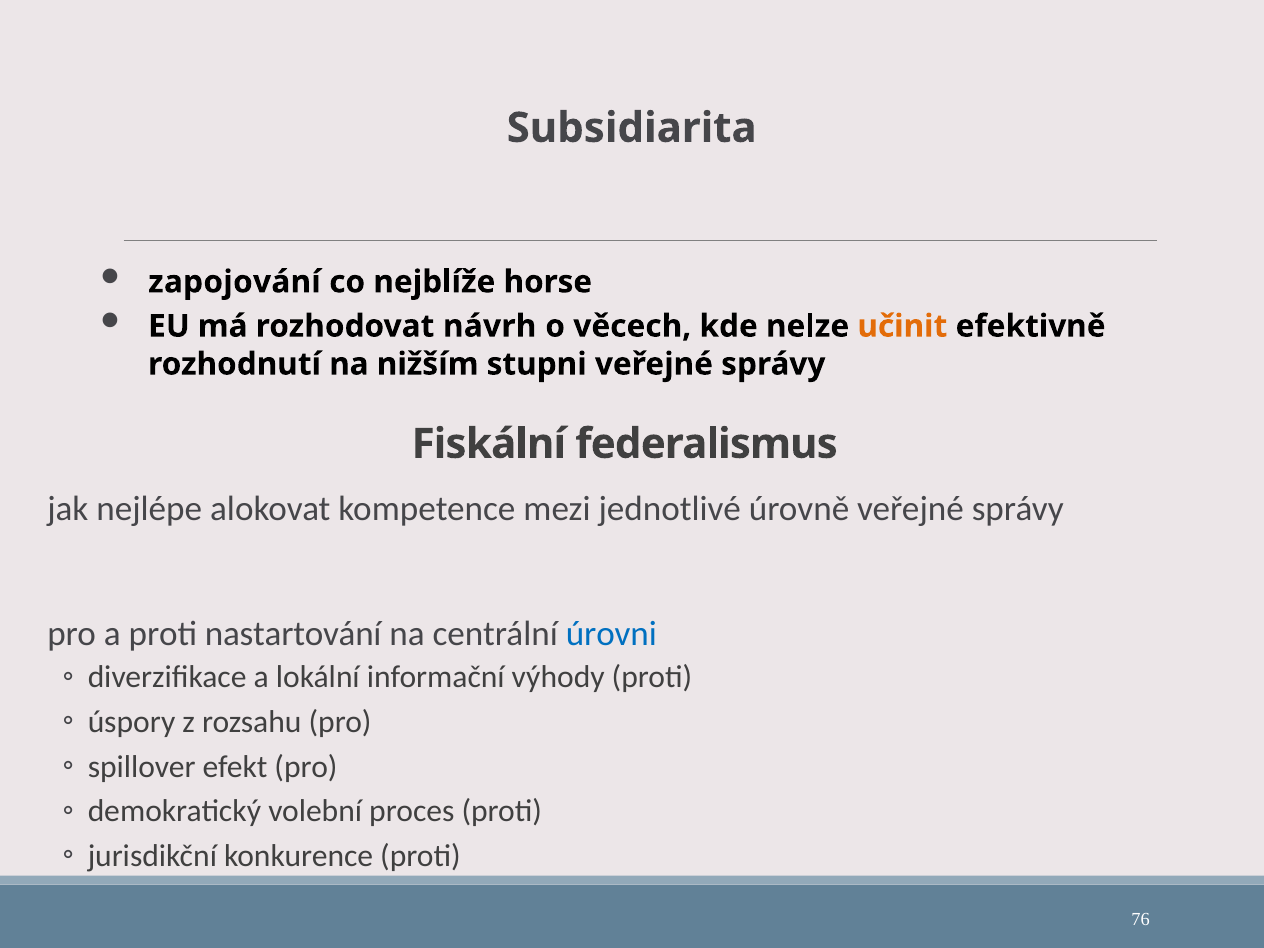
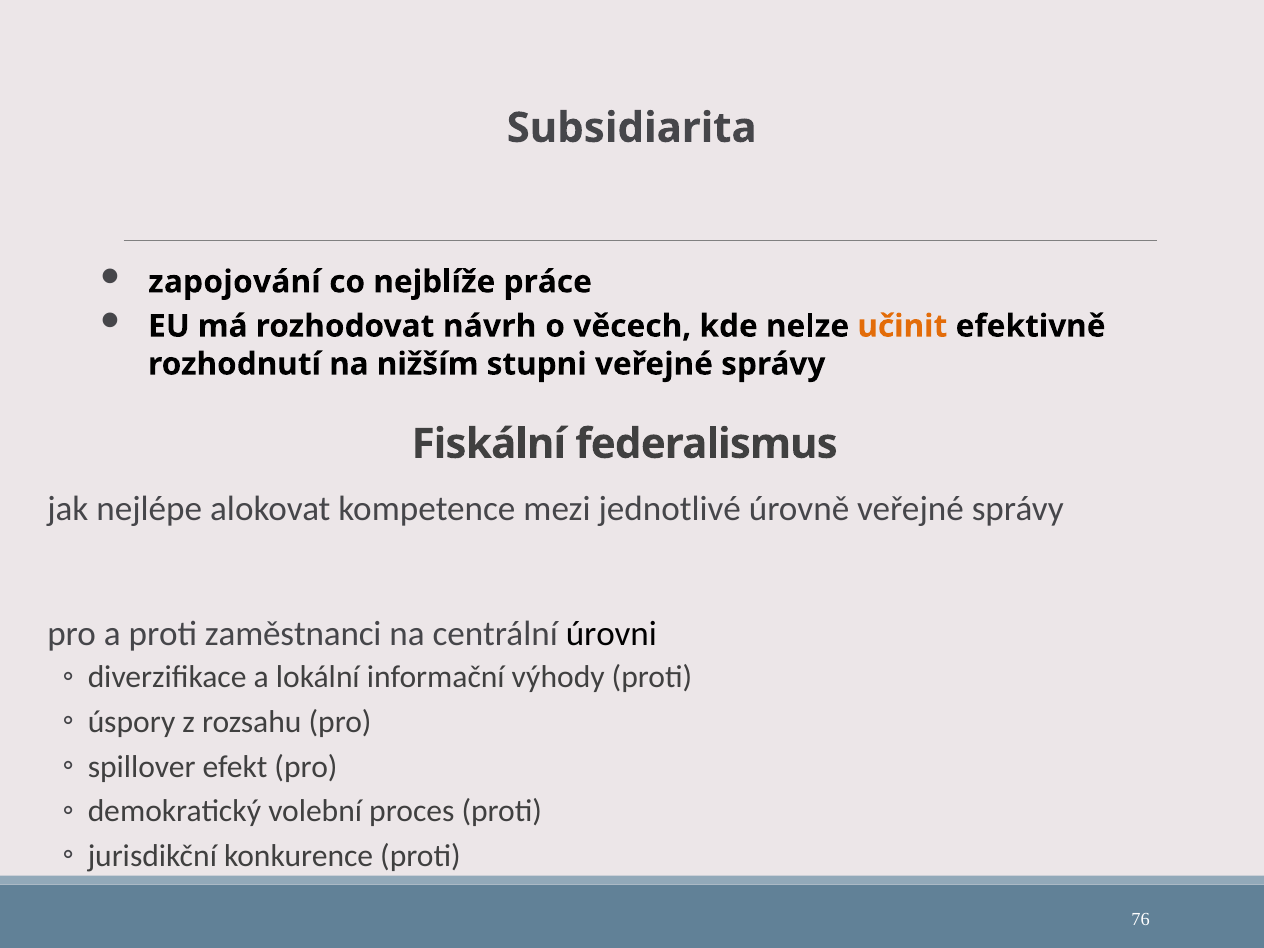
horse: horse -> práce
nastartování: nastartování -> zaměstnanci
úrovni colour: blue -> black
